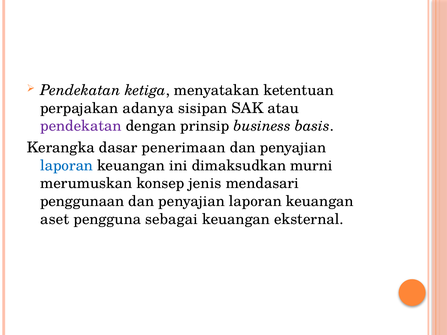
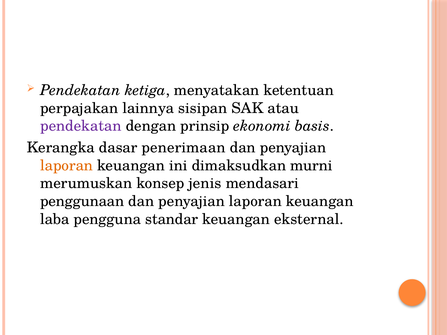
adanya: adanya -> lainnya
business: business -> ekonomi
laporan at (67, 166) colour: blue -> orange
aset: aset -> laba
sebagai: sebagai -> standar
